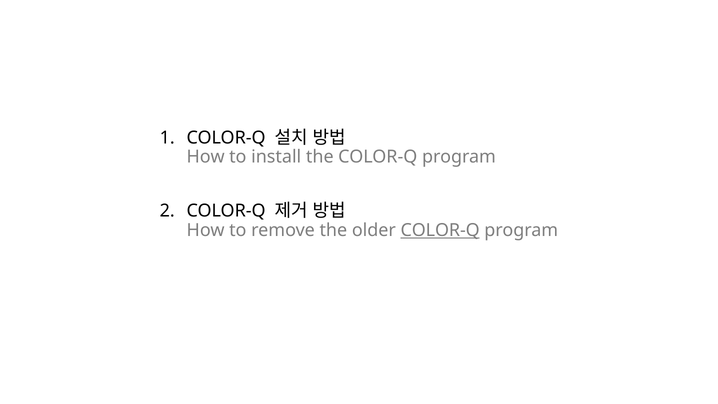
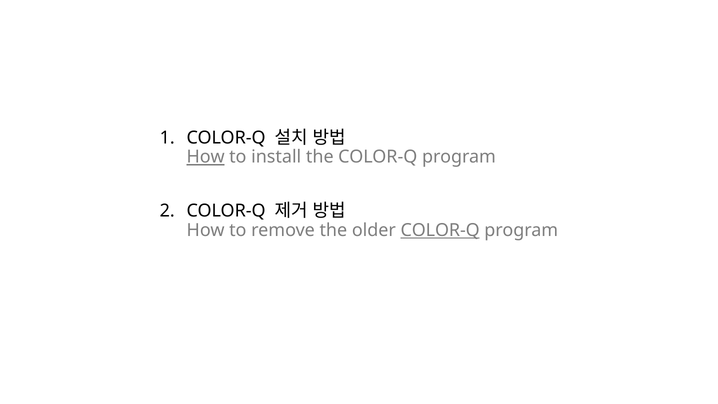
How at (206, 157) underline: none -> present
